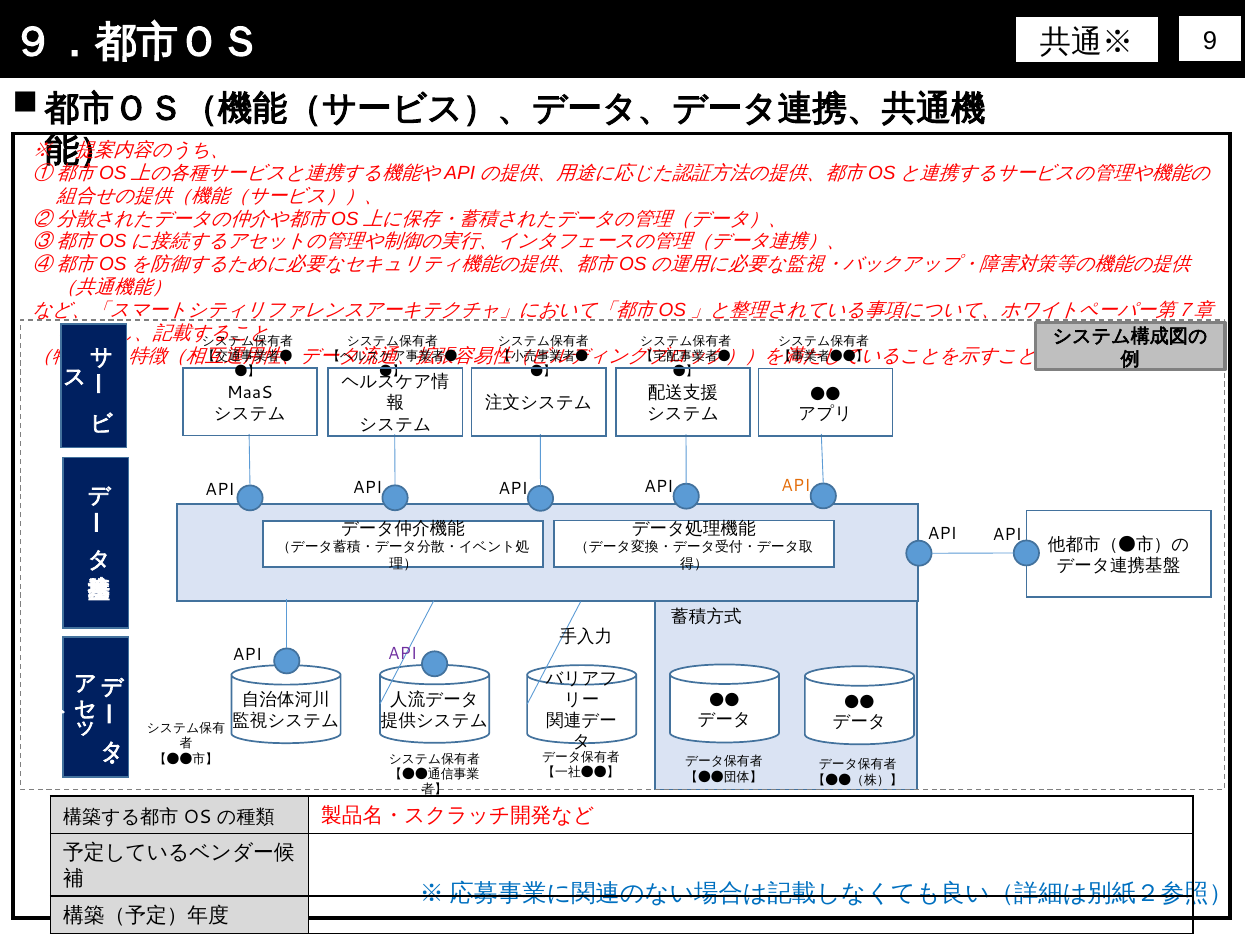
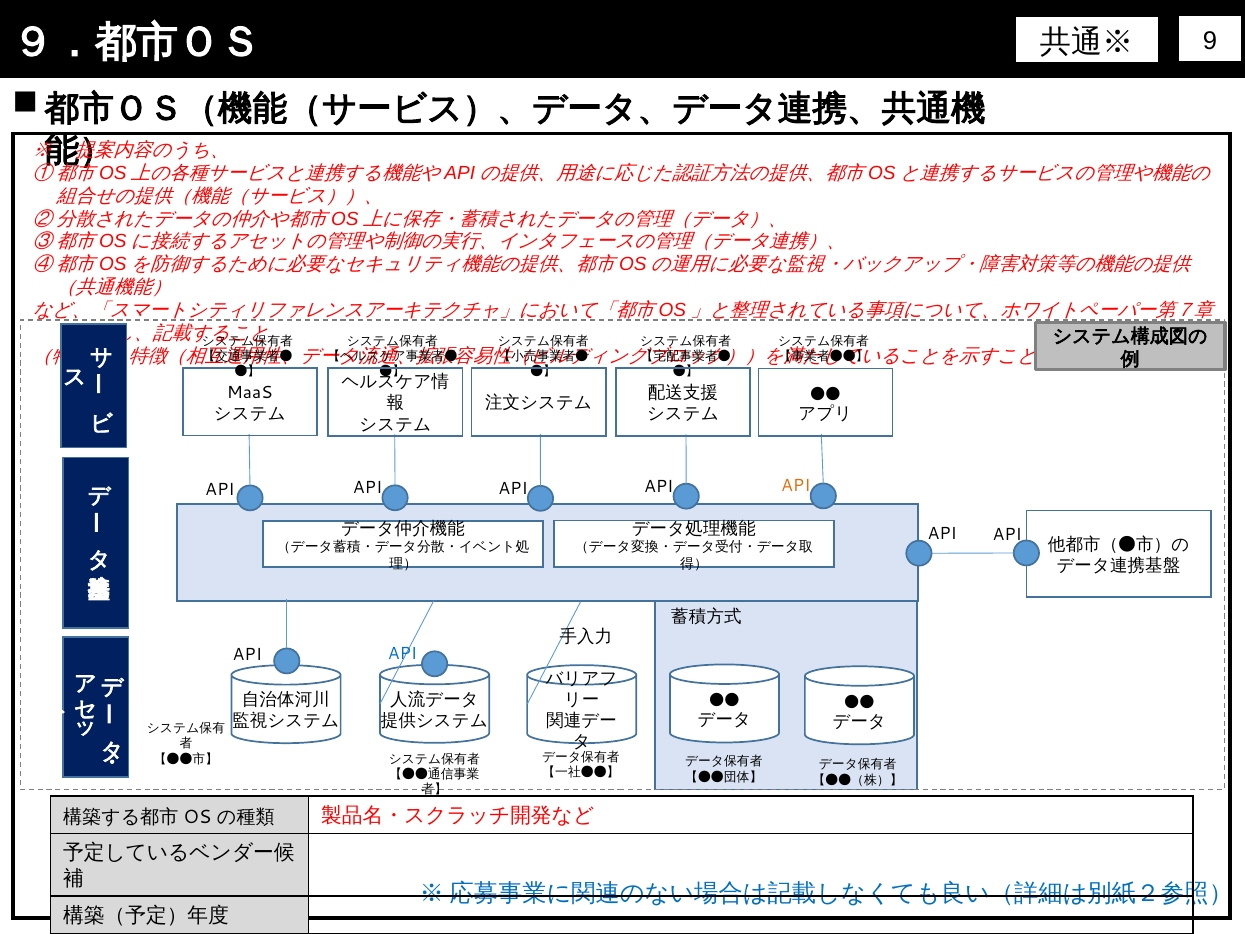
API at (402, 653) colour: purple -> blue
